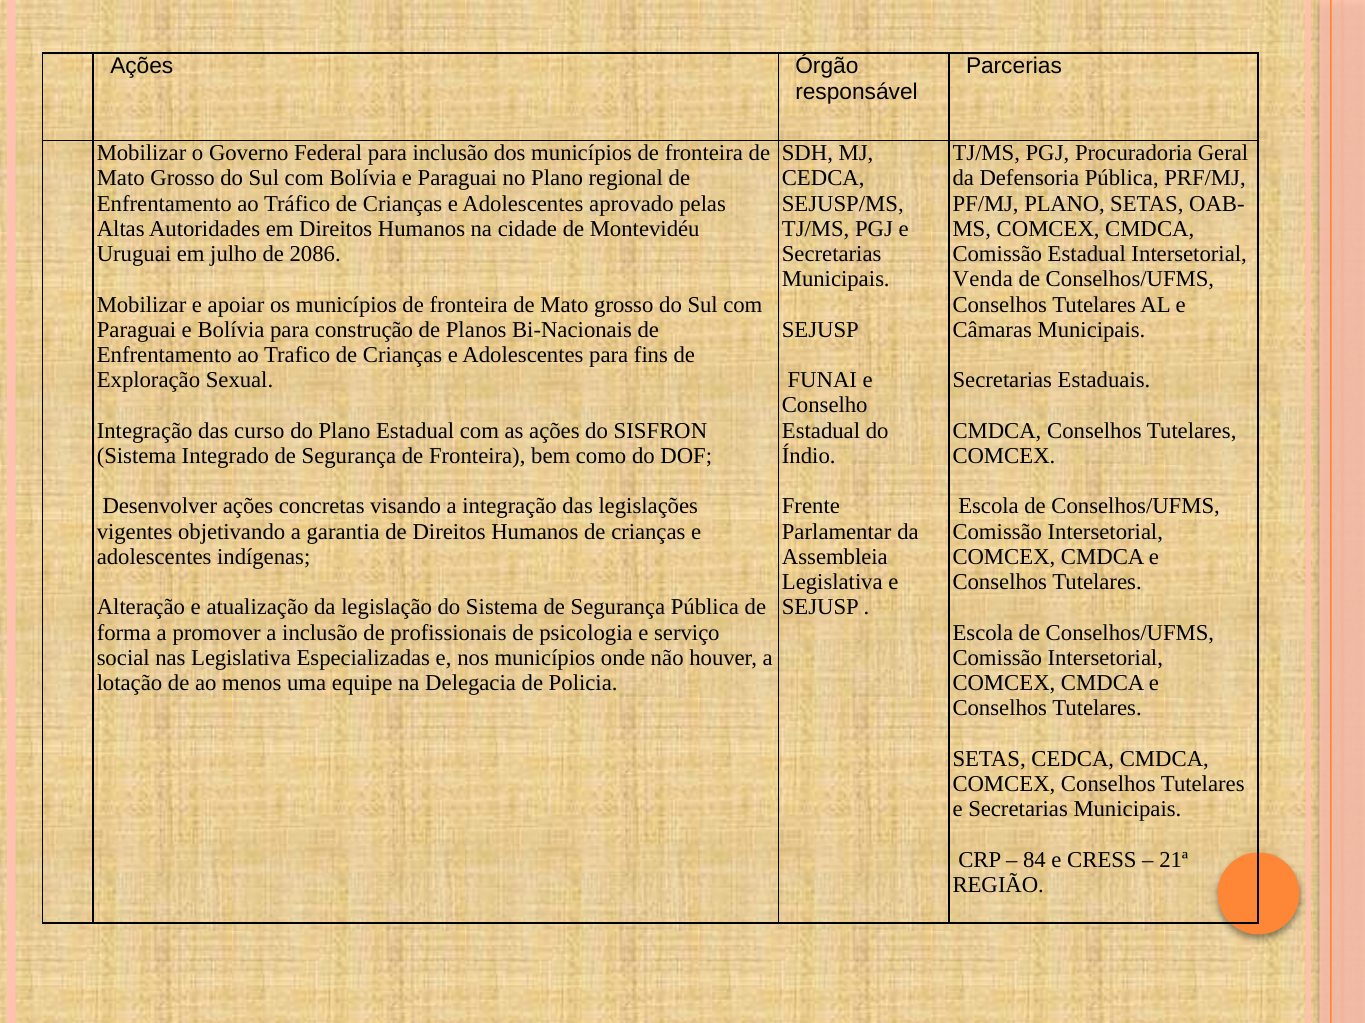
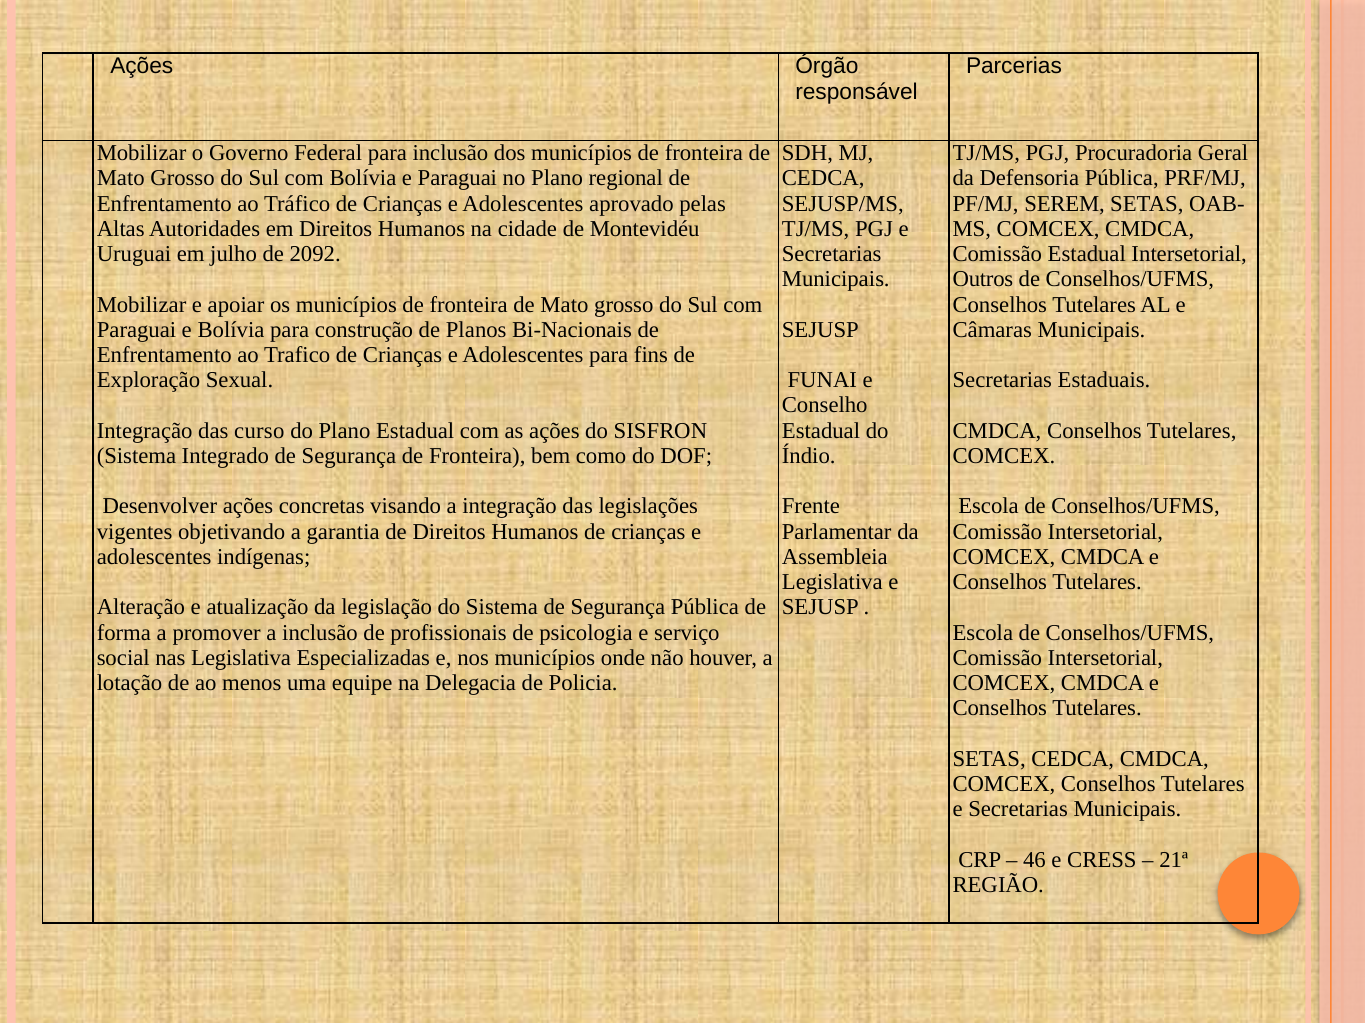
PF/MJ PLANO: PLANO -> SEREM
2086: 2086 -> 2092
Venda: Venda -> Outros
84: 84 -> 46
